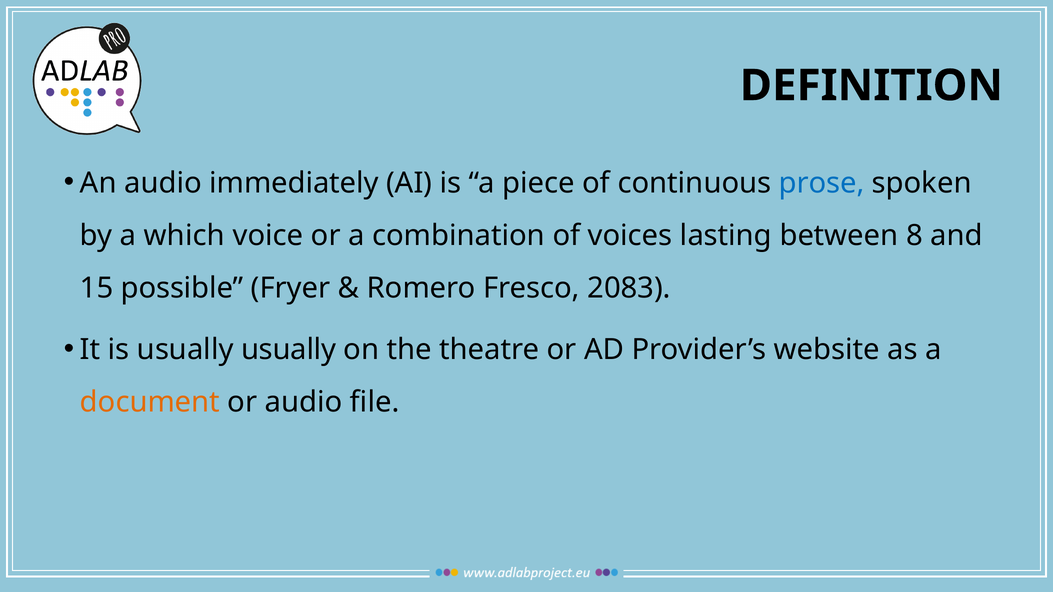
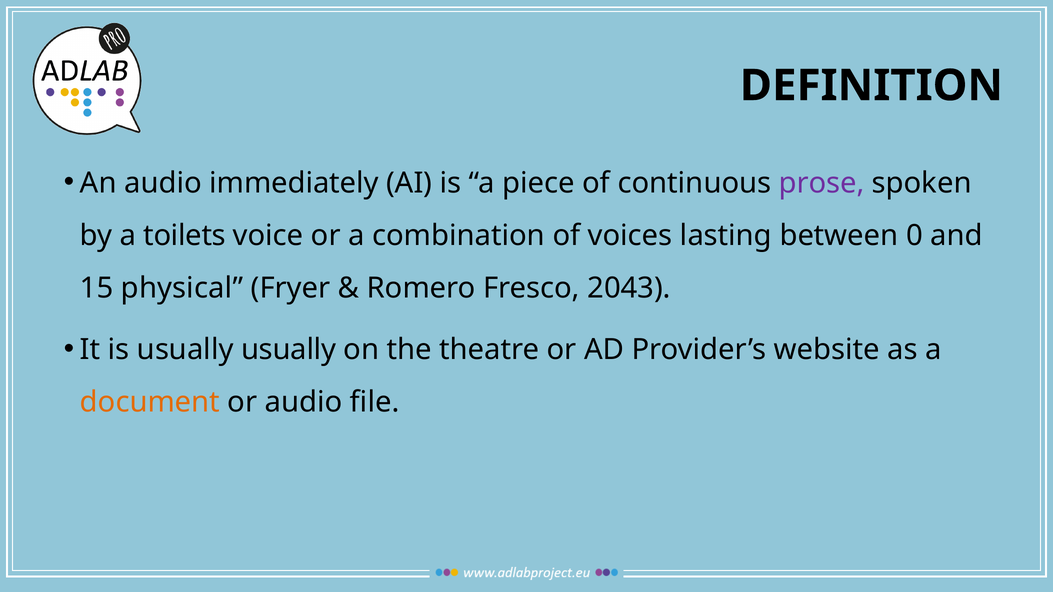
prose colour: blue -> purple
which: which -> toilets
8: 8 -> 0
possible: possible -> physical
2083: 2083 -> 2043
